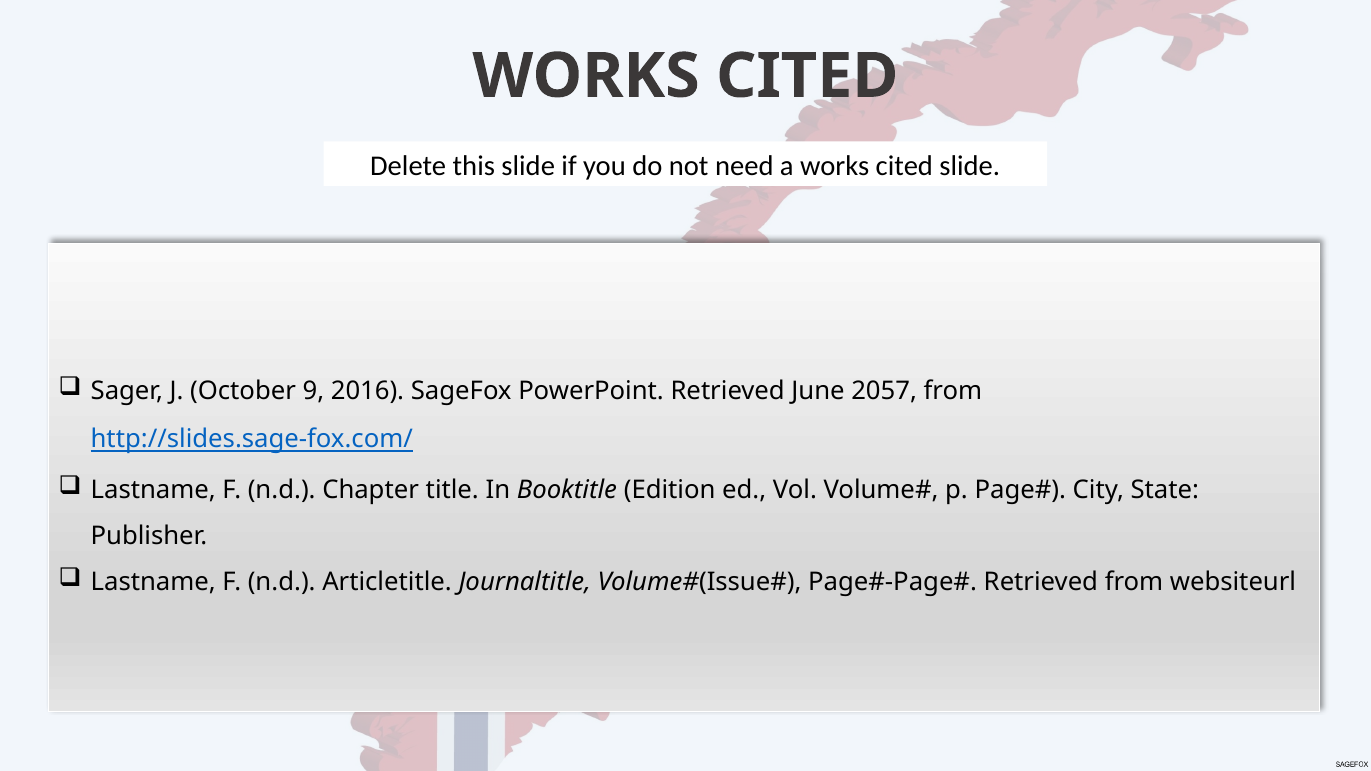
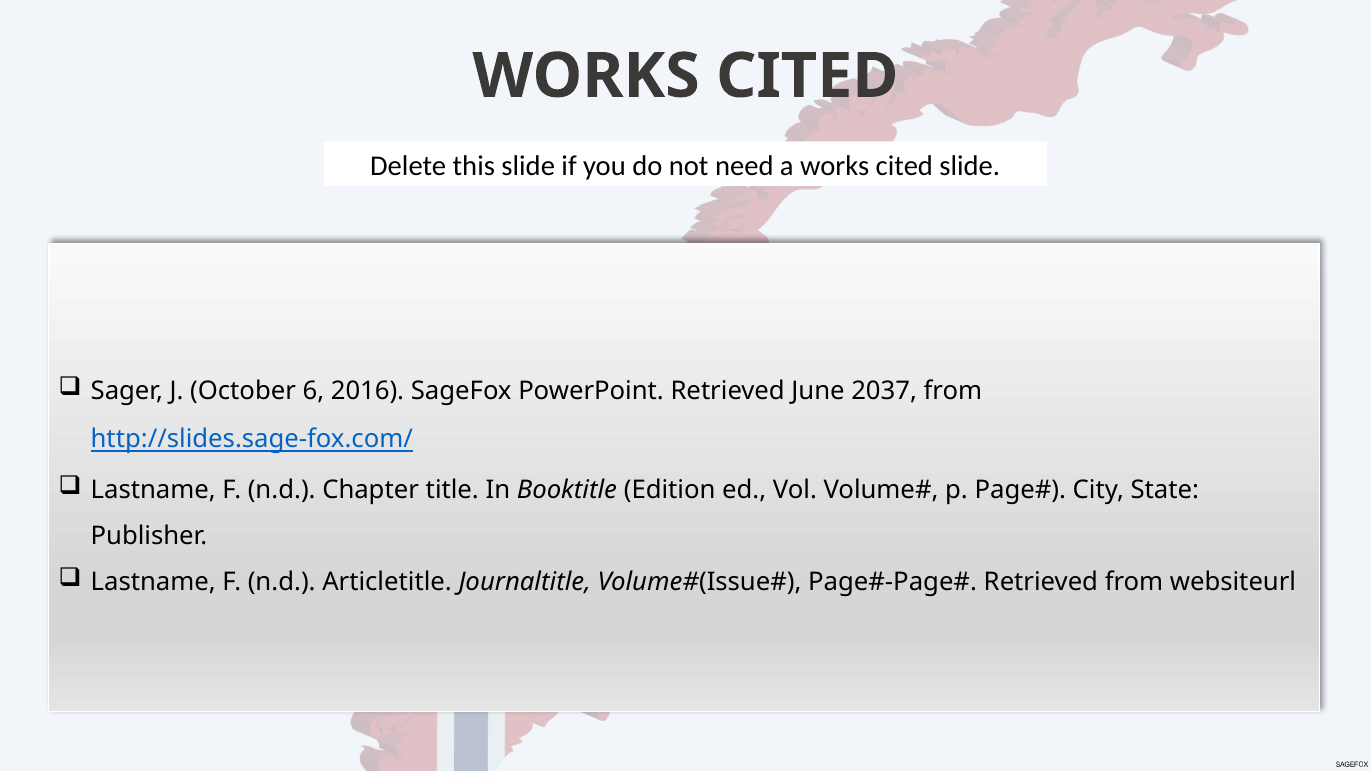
9: 9 -> 6
2057: 2057 -> 2037
